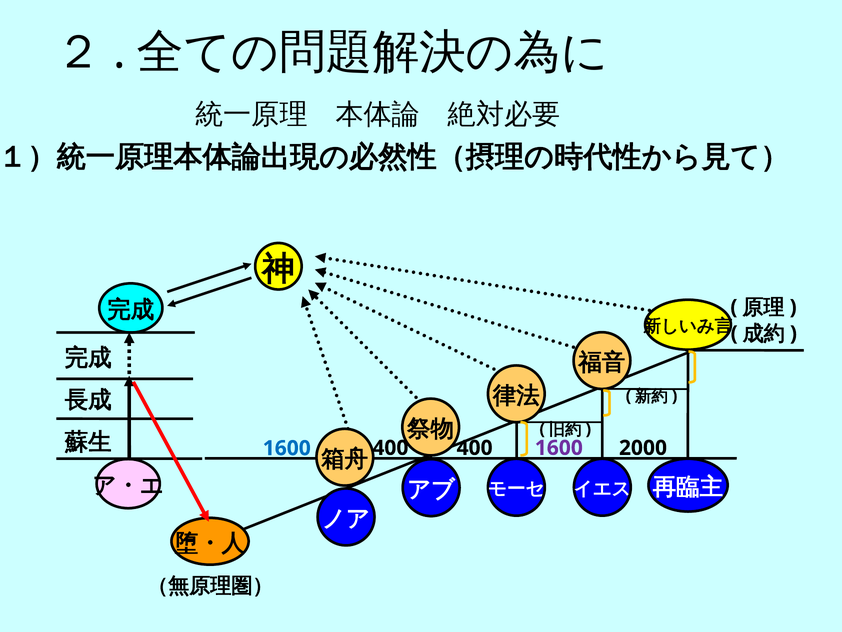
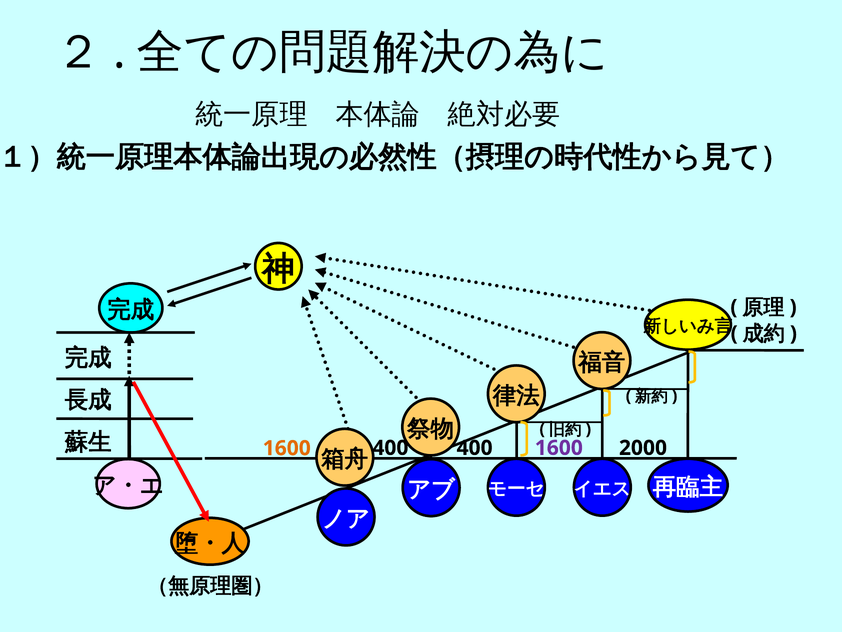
1600 at (287, 448) colour: blue -> orange
